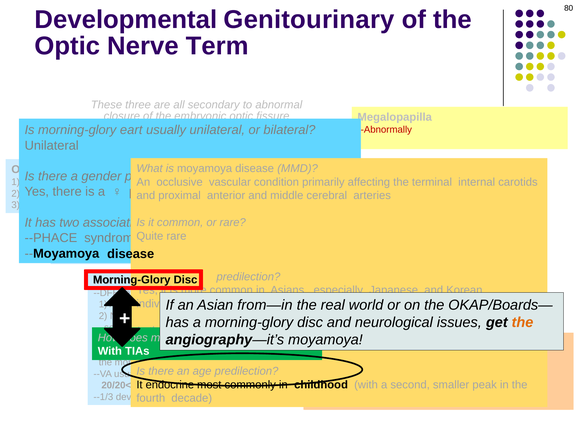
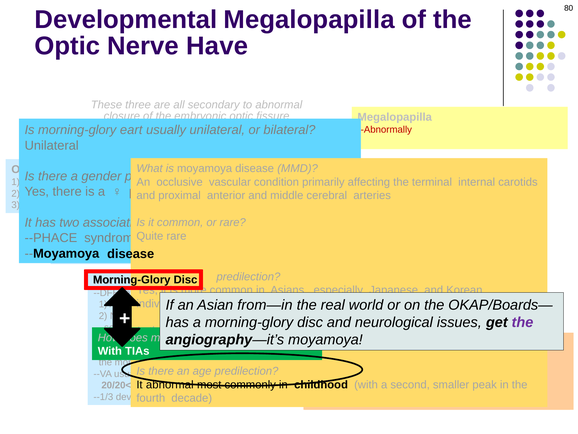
Developmental Genitourinary: Genitourinary -> Megalopapilla
Term: Term -> Have
the at (522, 322) colour: orange -> purple
endocrine at (170, 384): endocrine -> abnormal
